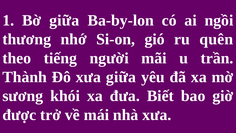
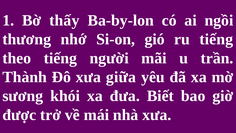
Bờ giữa: giữa -> thấy
ru quên: quên -> tiếng
